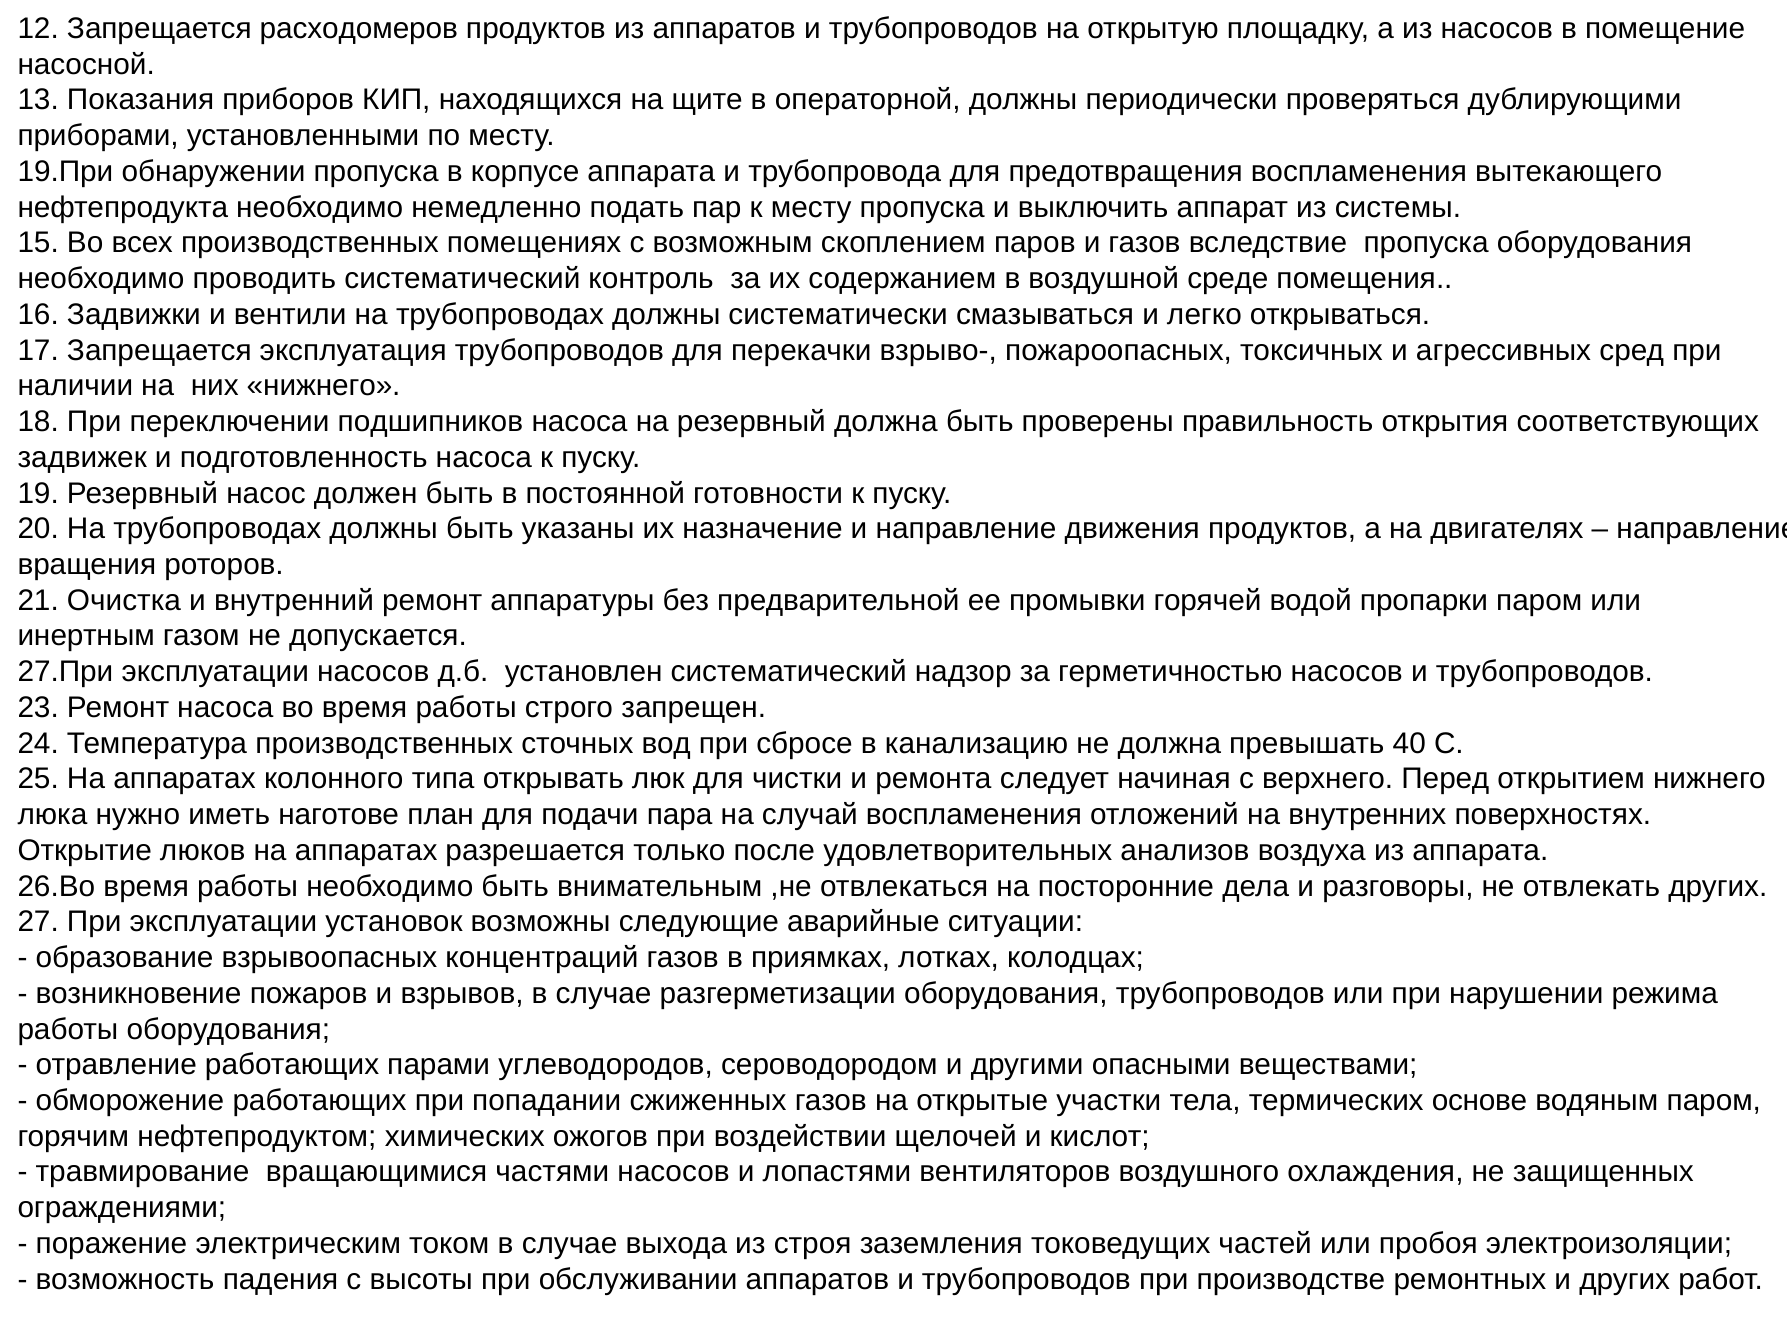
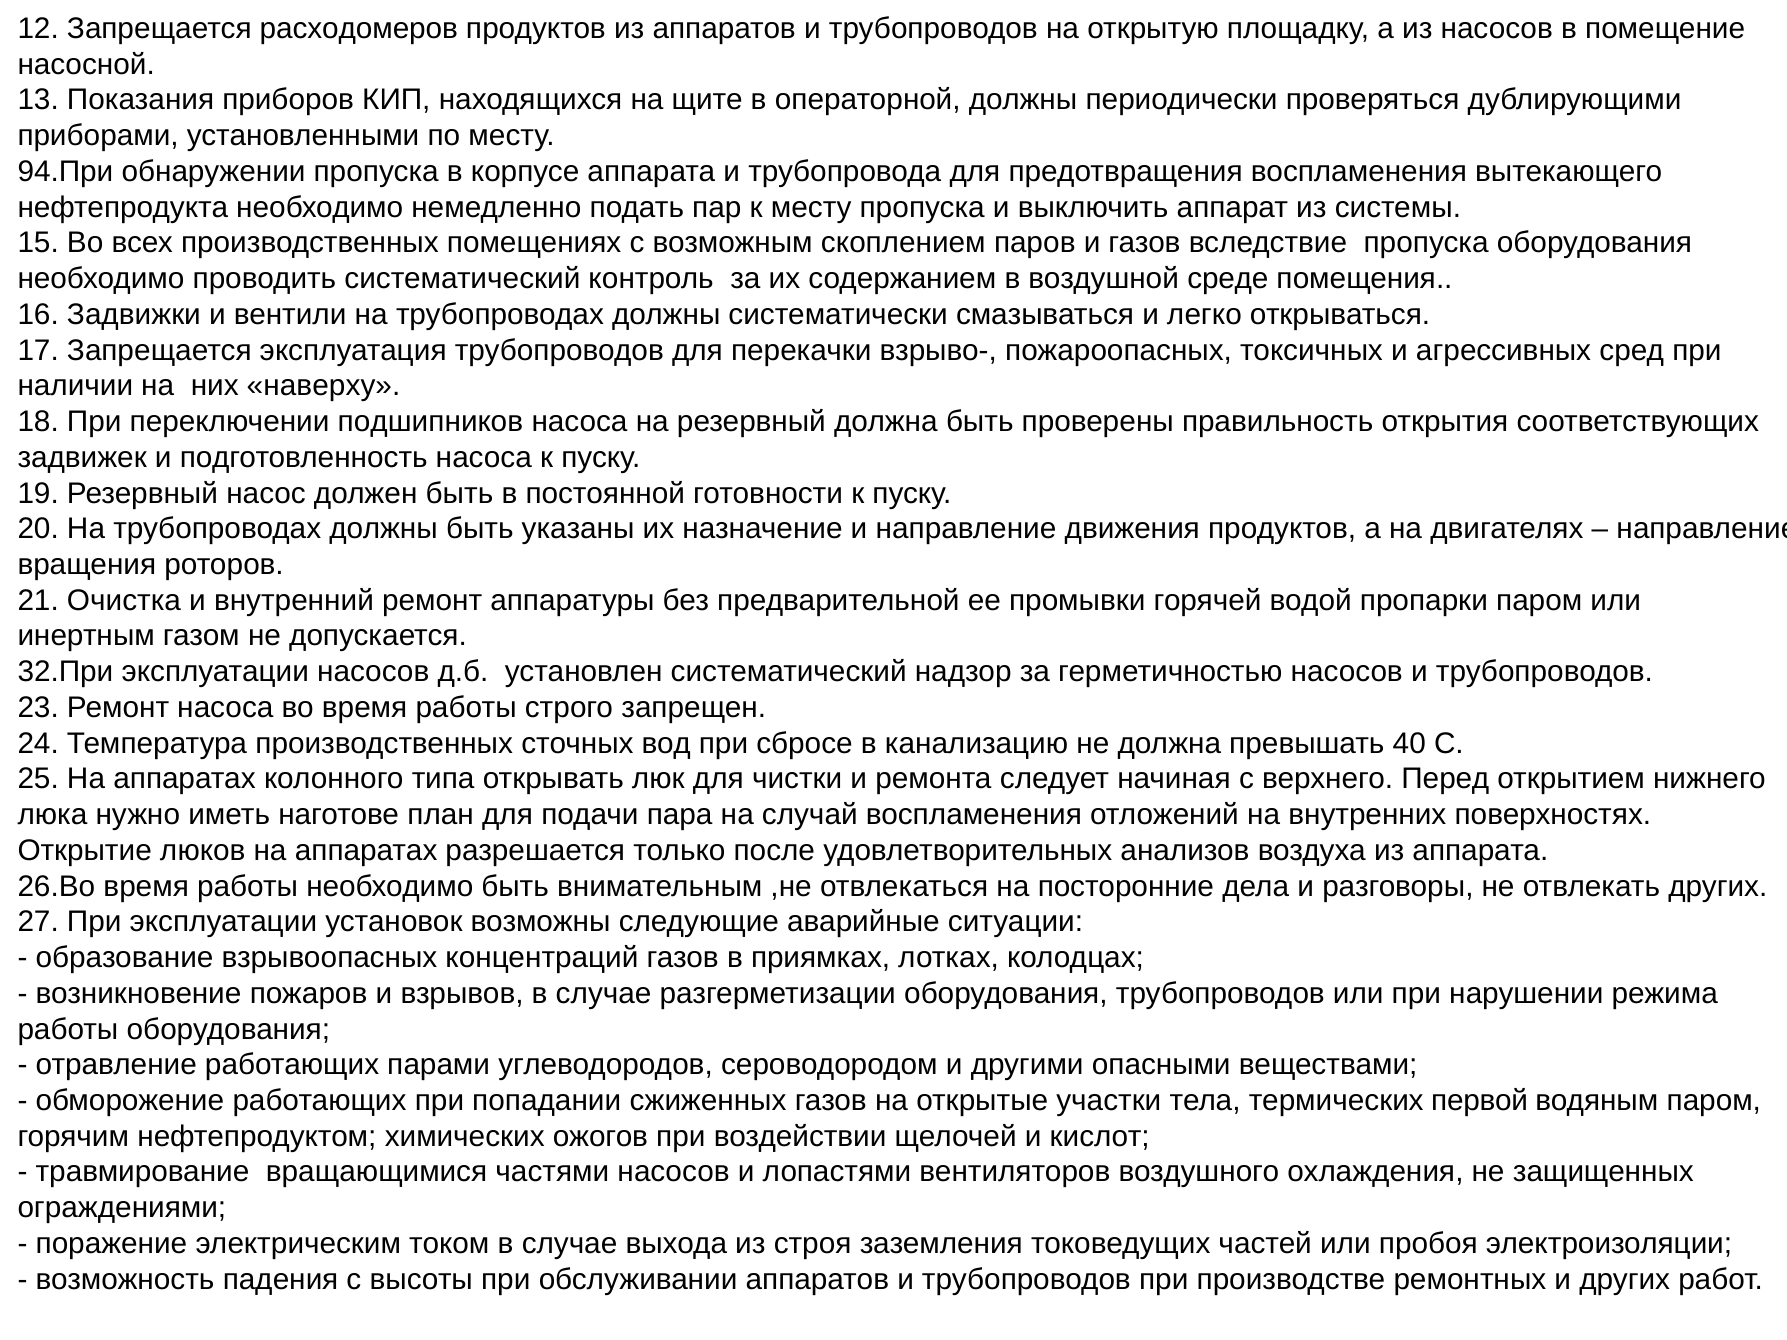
19.При: 19.При -> 94.При
них нижнего: нижнего -> наверху
27.При: 27.При -> 32.При
основе: основе -> первой
